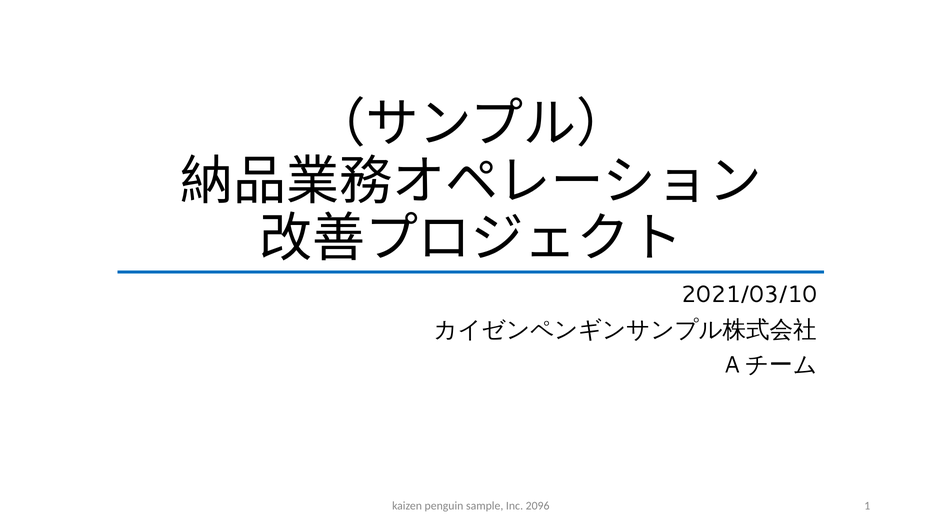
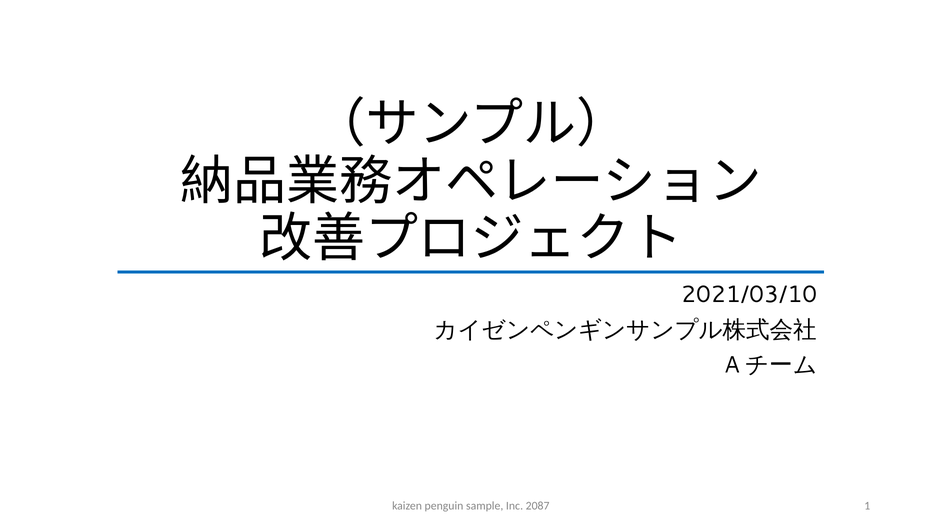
2096: 2096 -> 2087
